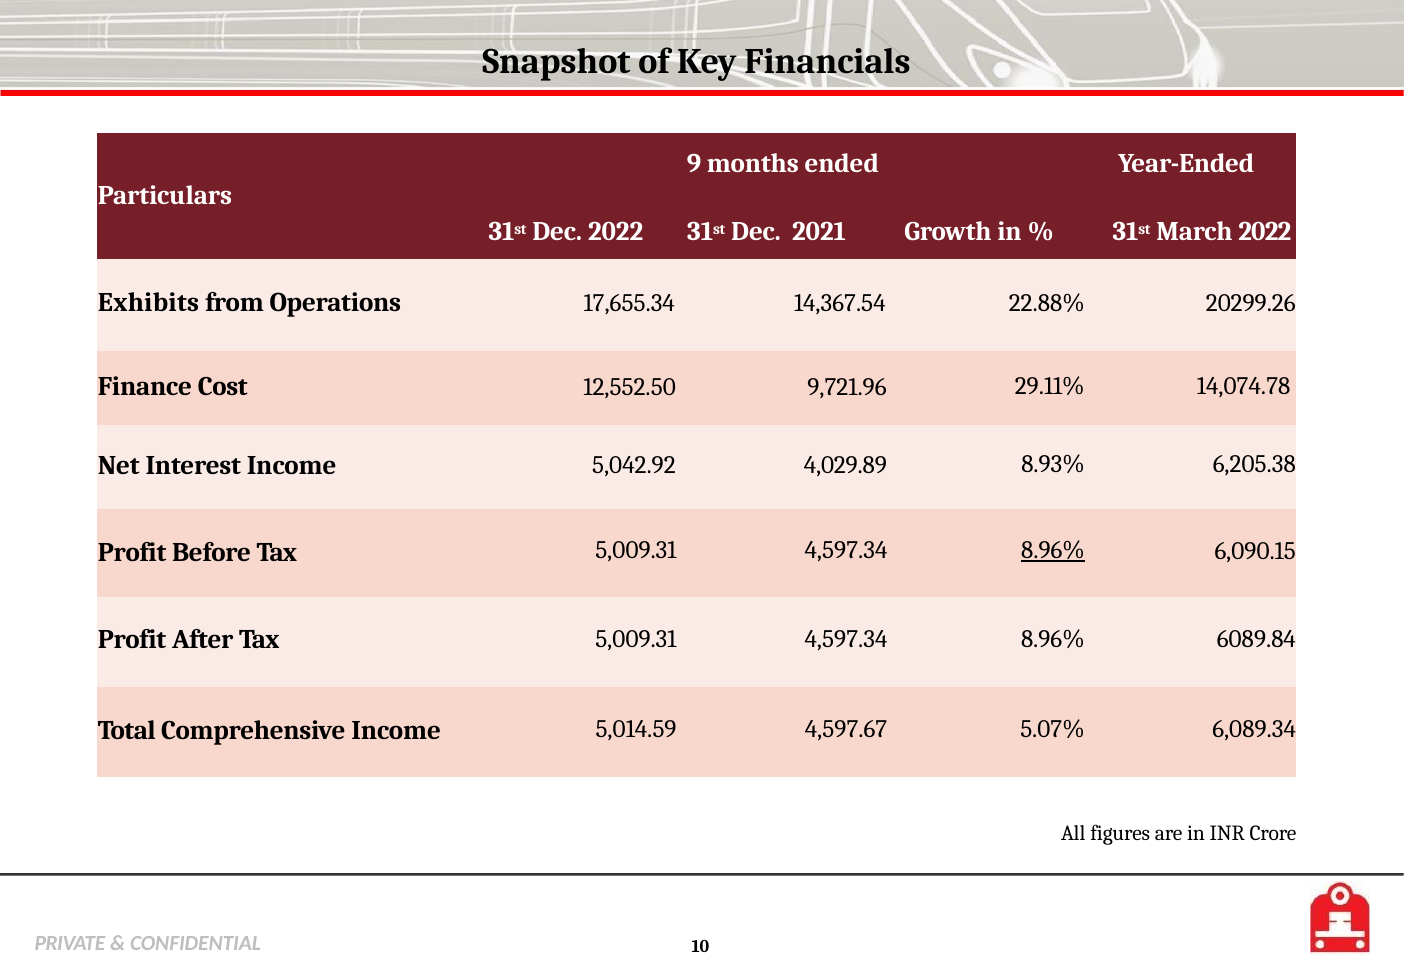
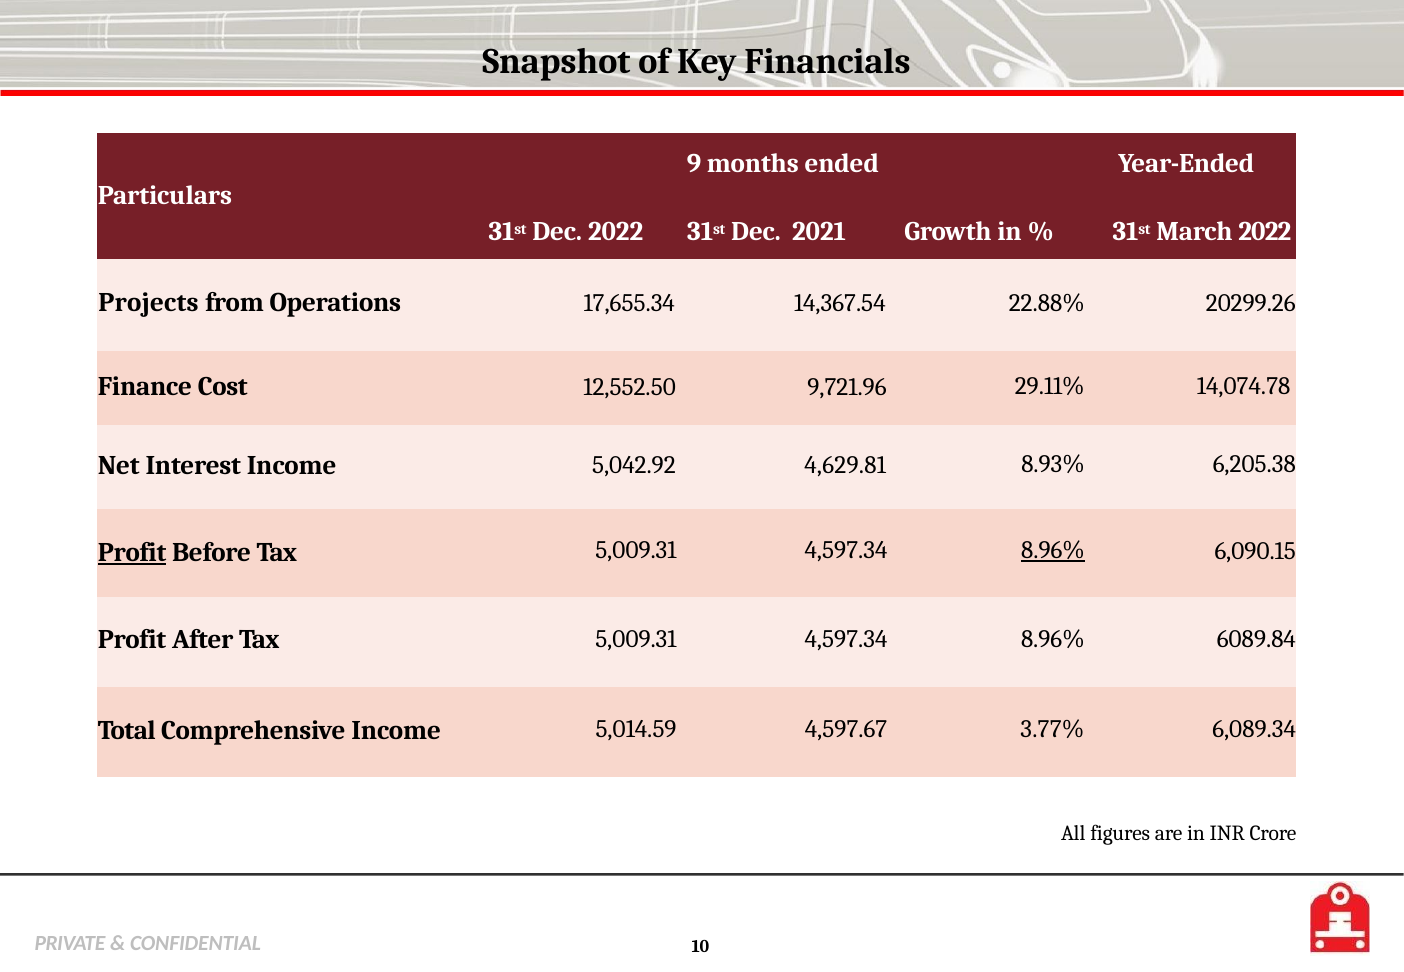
Exhibits: Exhibits -> Projects
4,029.89: 4,029.89 -> 4,629.81
Profit at (132, 552) underline: none -> present
5.07%: 5.07% -> 3.77%
